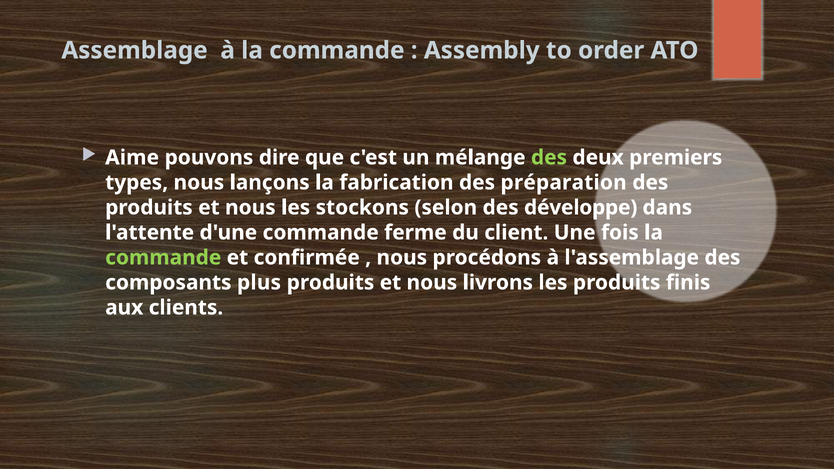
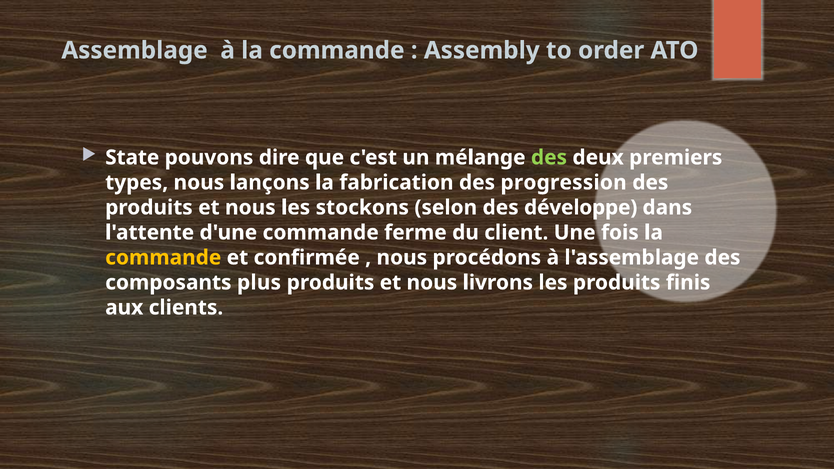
Aime: Aime -> State
préparation: préparation -> progression
commande at (163, 258) colour: light green -> yellow
